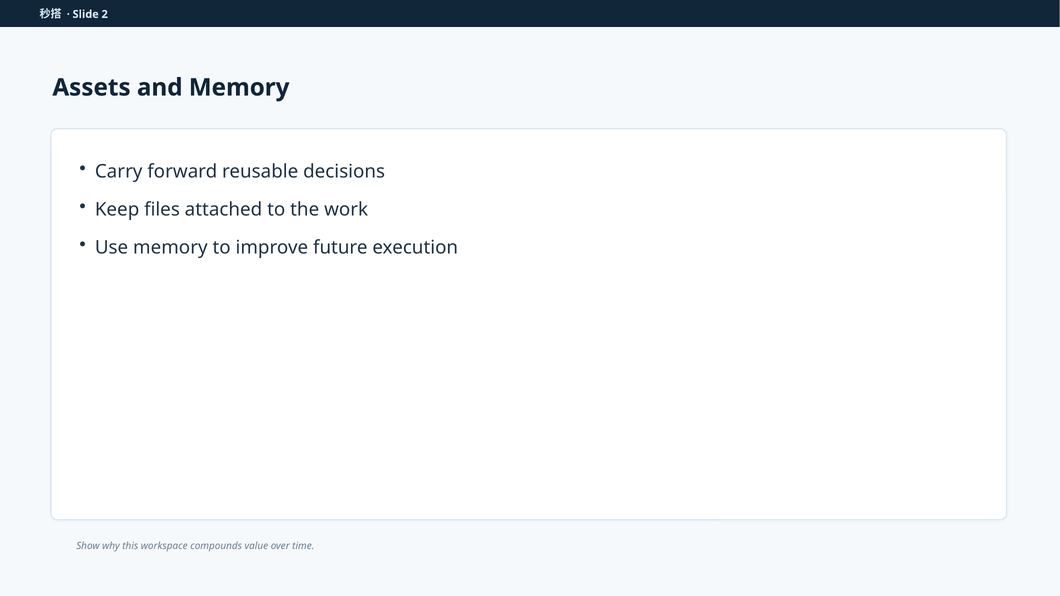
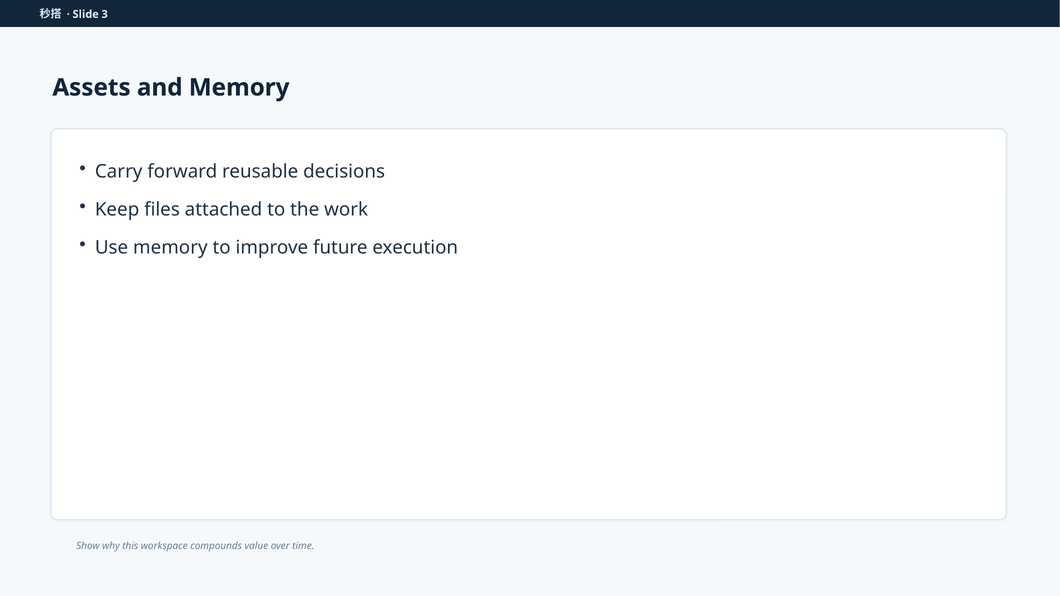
2: 2 -> 3
